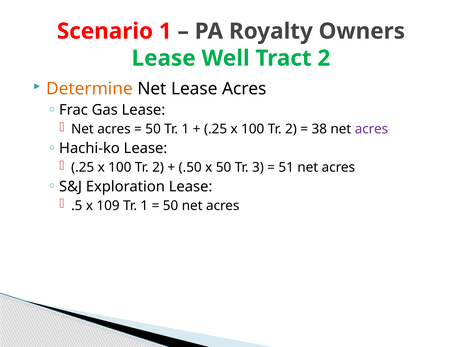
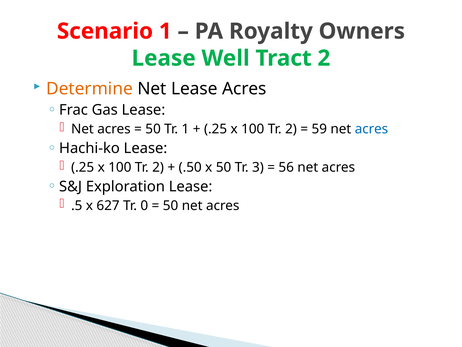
38: 38 -> 59
acres at (371, 129) colour: purple -> blue
51: 51 -> 56
109: 109 -> 627
1 at (144, 205): 1 -> 0
